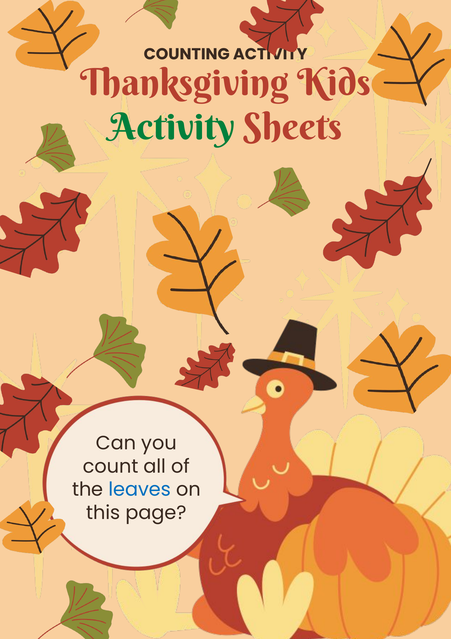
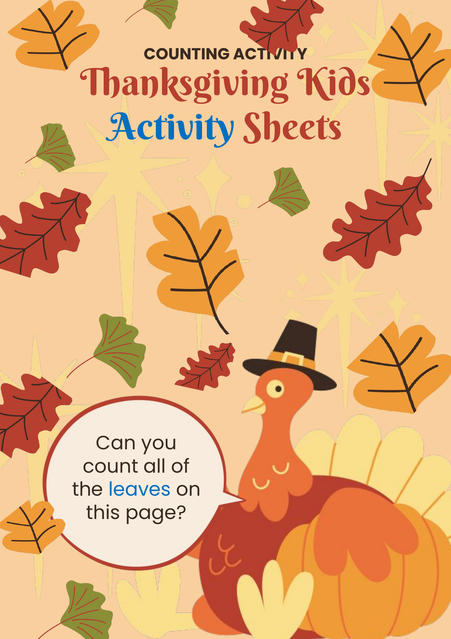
Activity at (172, 127) colour: green -> blue
